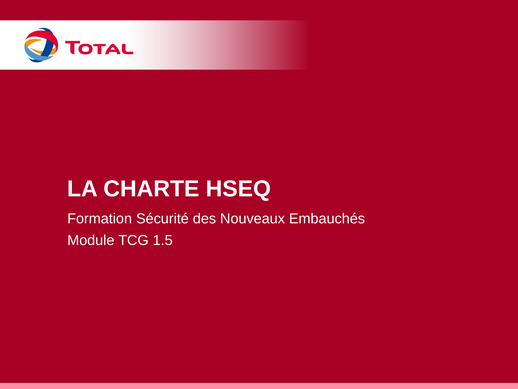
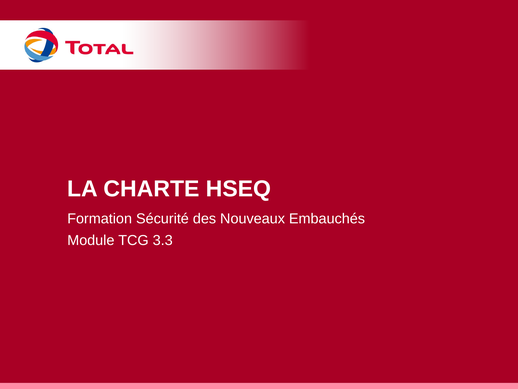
1.5: 1.5 -> 3.3
